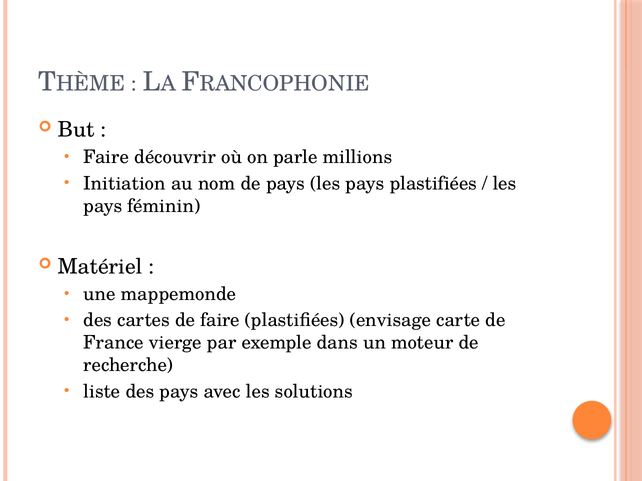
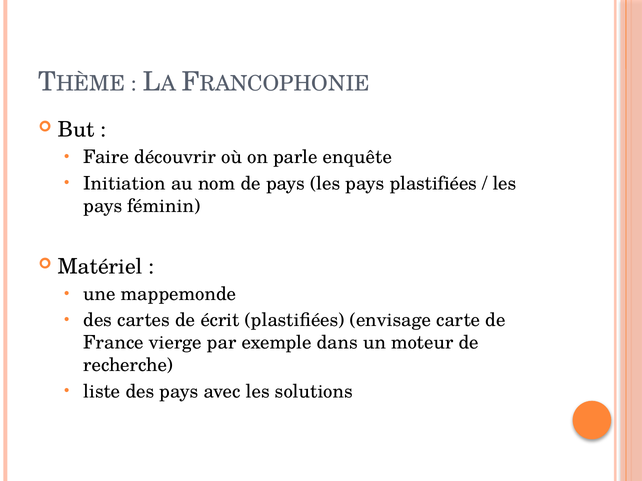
millions: millions -> enquête
de faire: faire -> écrit
